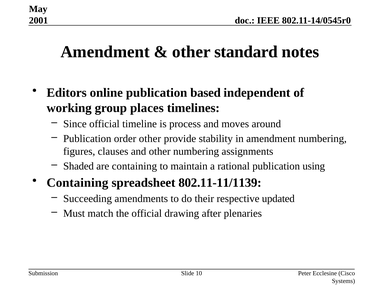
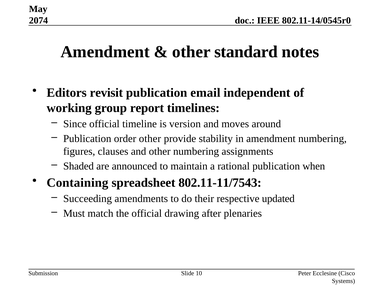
2001: 2001 -> 2074
online: online -> revisit
based: based -> email
places: places -> report
process: process -> version
are containing: containing -> announced
using: using -> when
802.11-11/1139: 802.11-11/1139 -> 802.11-11/7543
